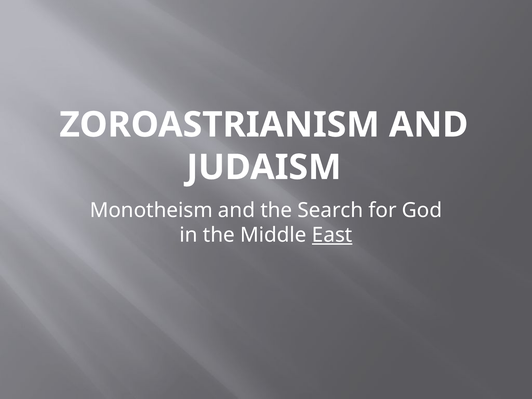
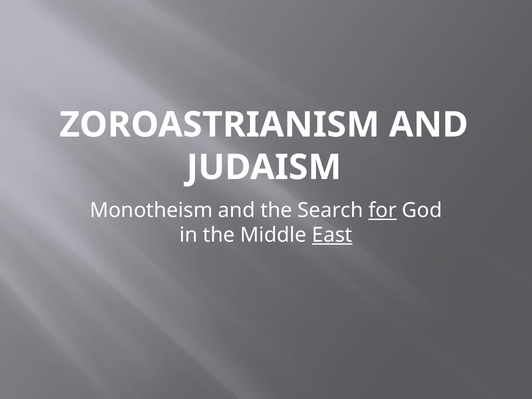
for underline: none -> present
